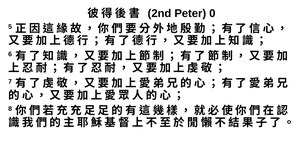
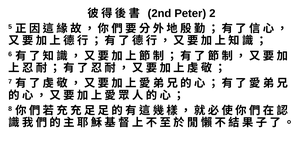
0: 0 -> 2
